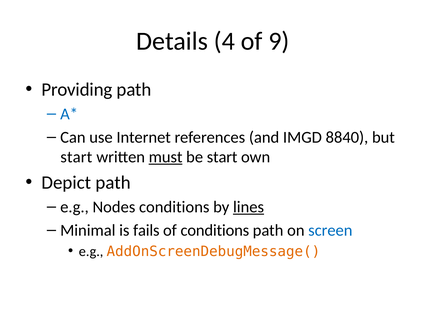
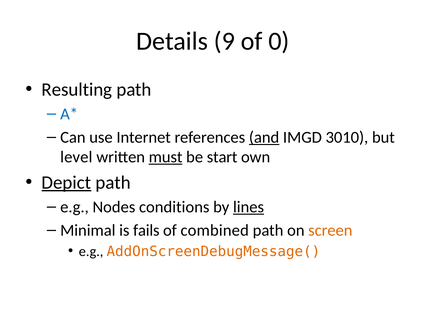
4: 4 -> 9
9: 9 -> 0
Providing: Providing -> Resulting
and underline: none -> present
8840: 8840 -> 3010
start at (76, 157): start -> level
Depict underline: none -> present
of conditions: conditions -> combined
screen colour: blue -> orange
